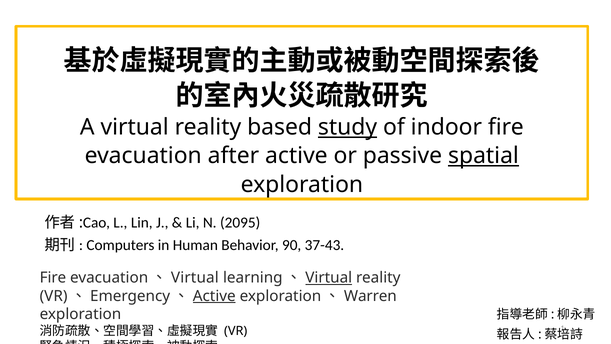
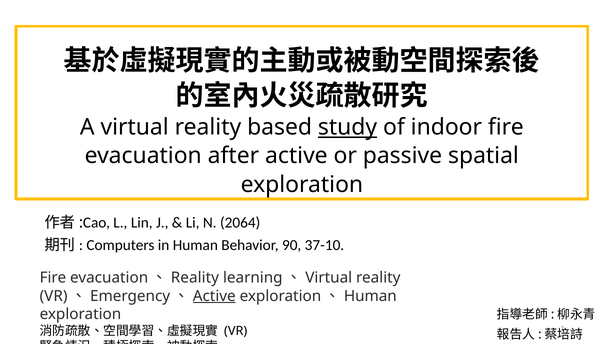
spatial underline: present -> none
2095: 2095 -> 2064
37-43: 37-43 -> 37-10
Virtual at (195, 278): Virtual -> Reality
Virtual at (329, 278) underline: present -> none
Warren at (370, 296): Warren -> Human
